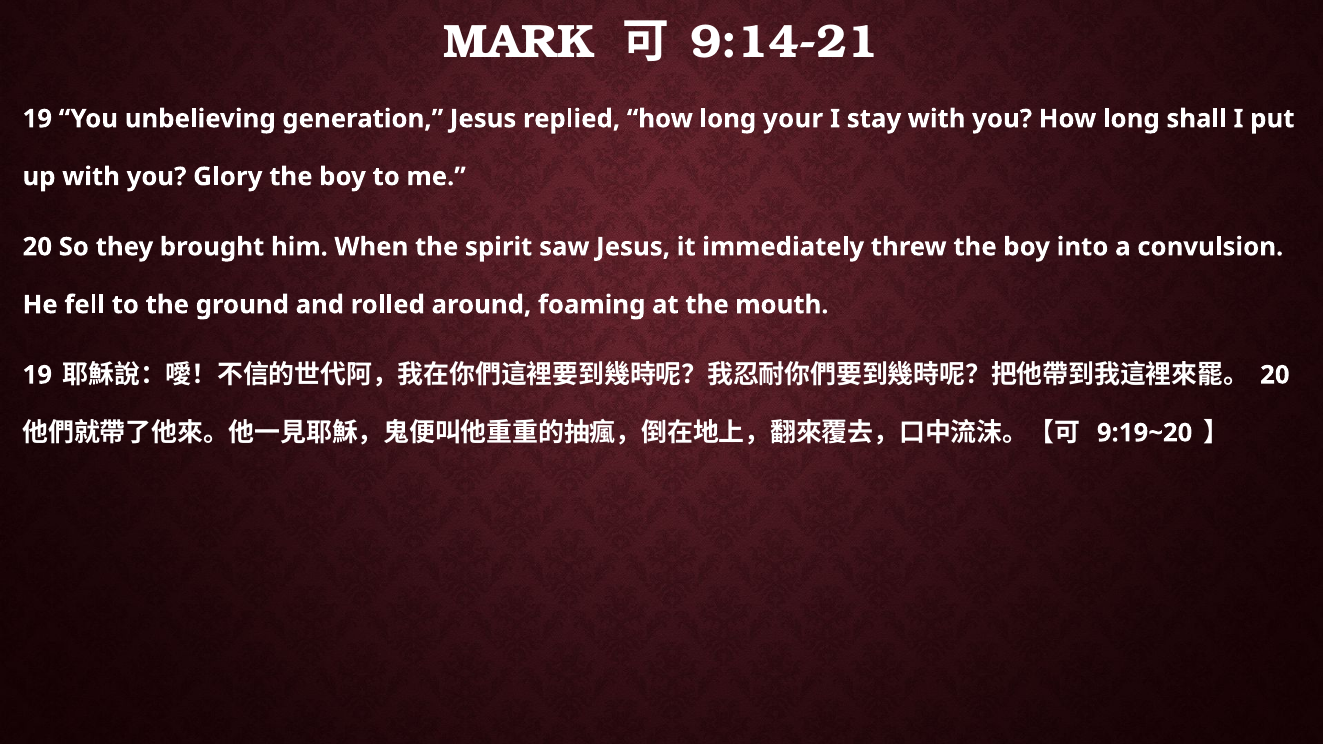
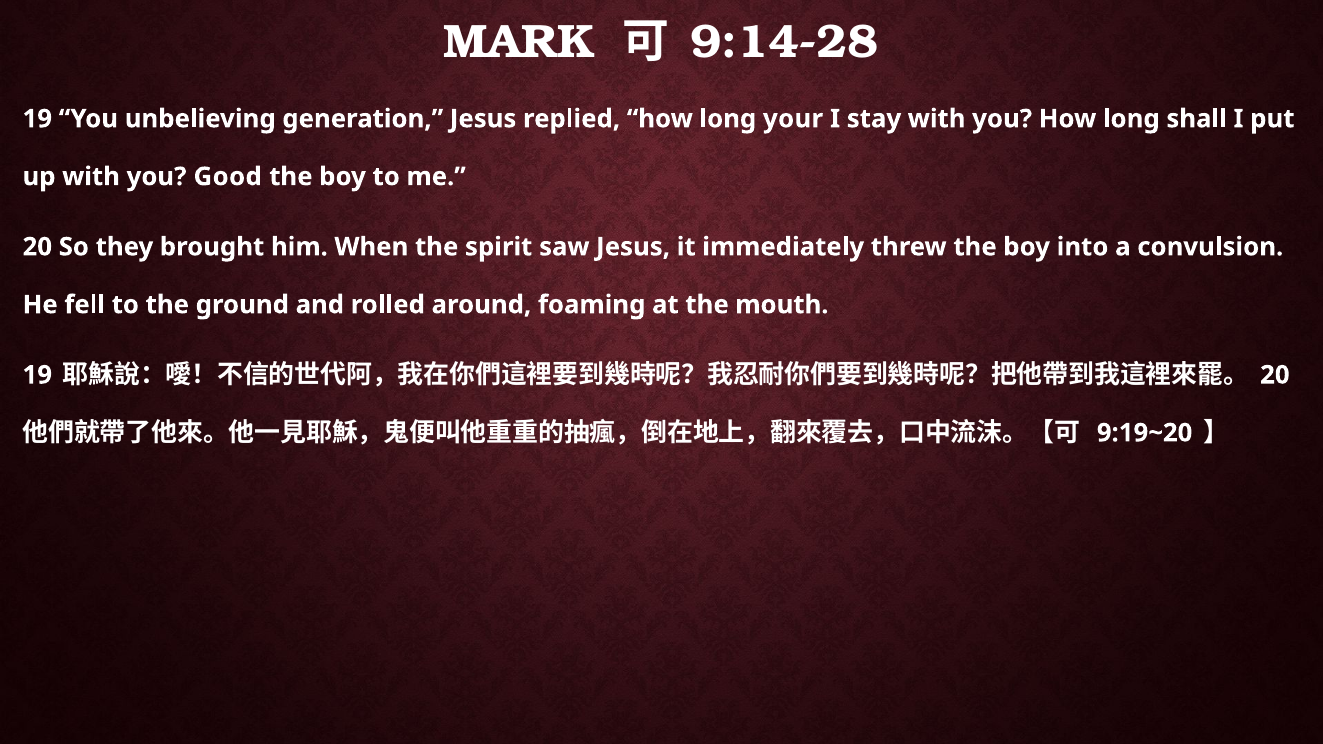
9:14-21: 9:14-21 -> 9:14-28
Glory: Glory -> Good
